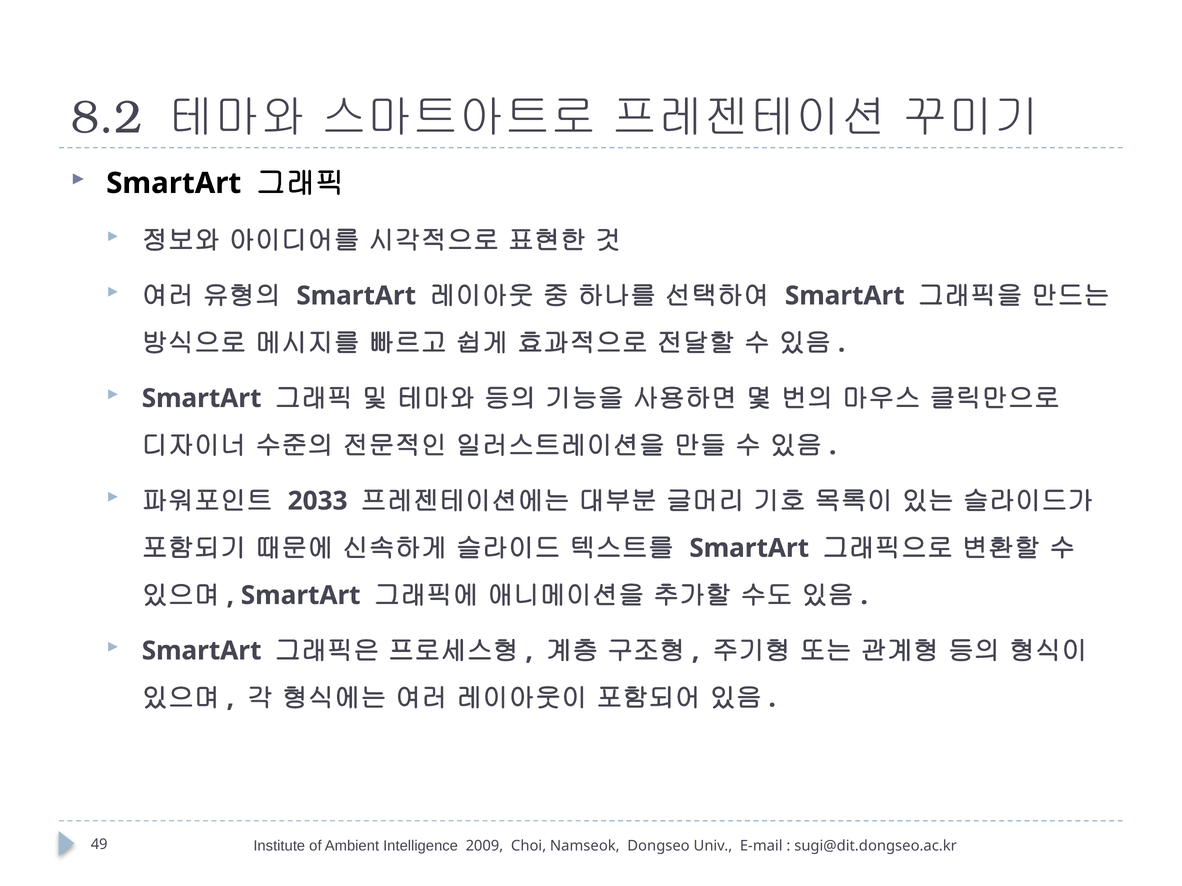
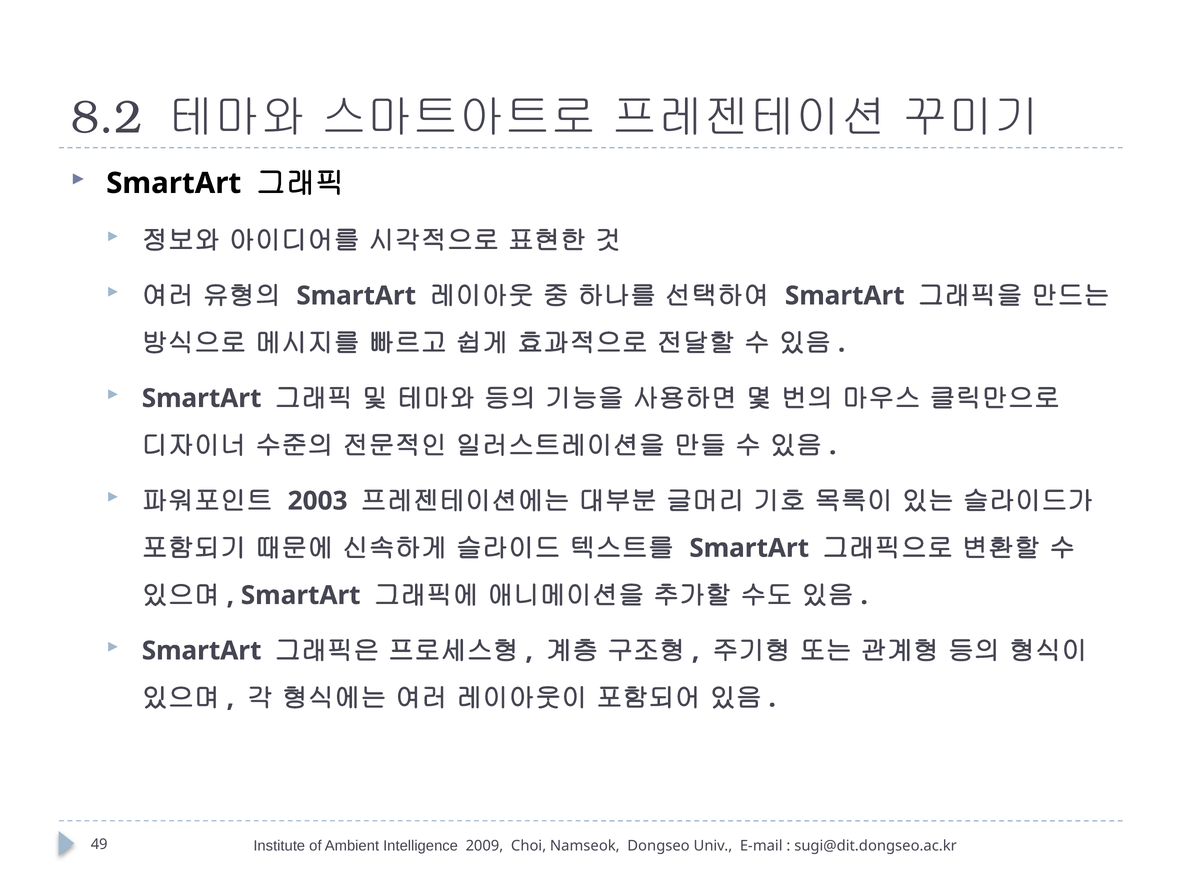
2033: 2033 -> 2003
